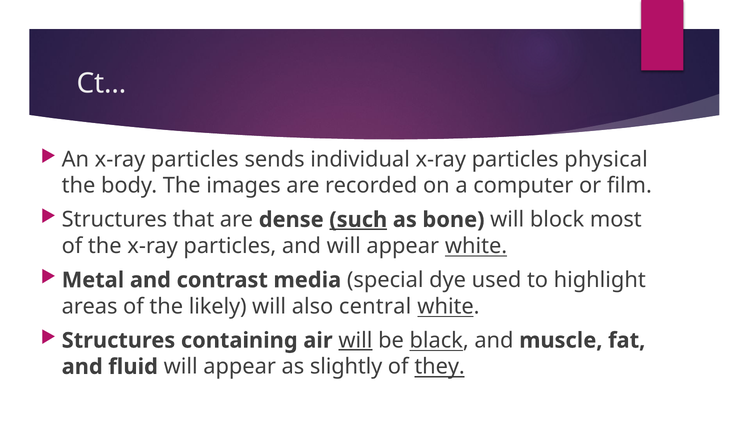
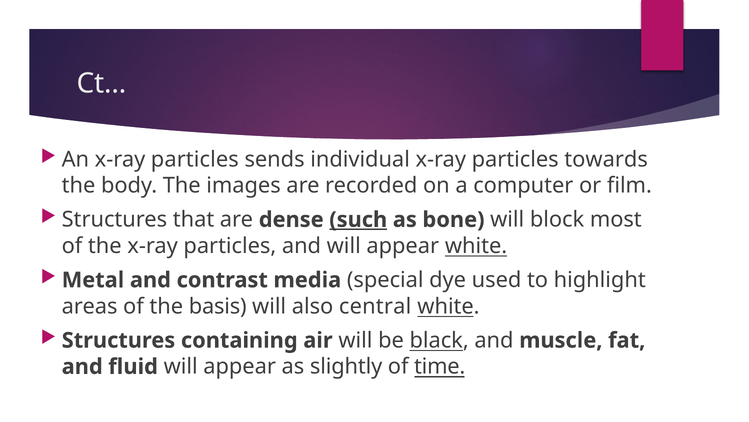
physical: physical -> towards
likely: likely -> basis
will at (355, 340) underline: present -> none
they: they -> time
